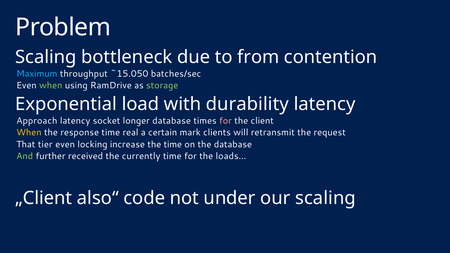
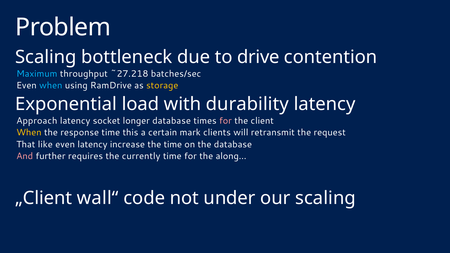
from: from -> drive
~15.050: ~15.050 -> ~27.218
when at (51, 86) colour: light green -> light blue
storage colour: light green -> yellow
real: real -> this
tier: tier -> like
even locking: locking -> latency
And colour: light green -> pink
received: received -> requires
loads…: loads… -> along…
also“: also“ -> wall“
